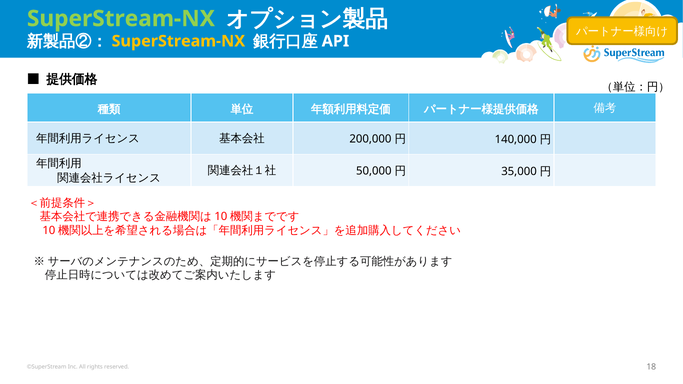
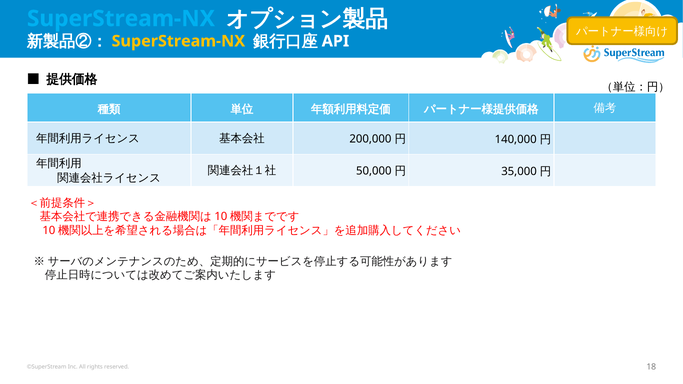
SuperStream-NX at (121, 19) colour: light green -> light blue
